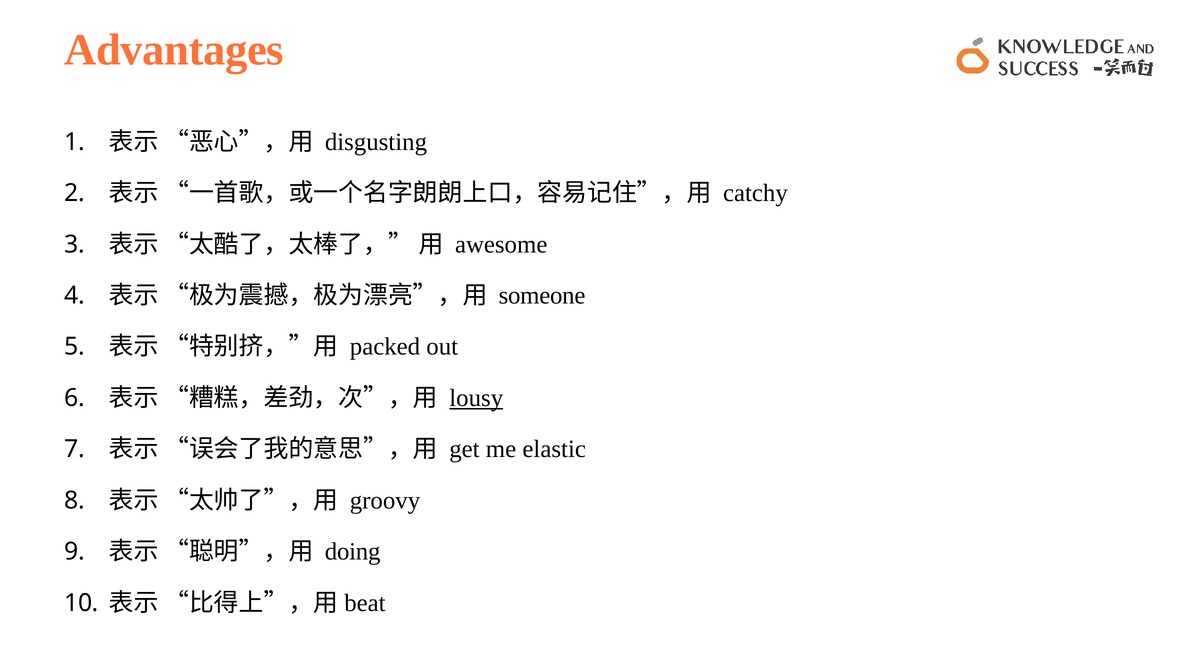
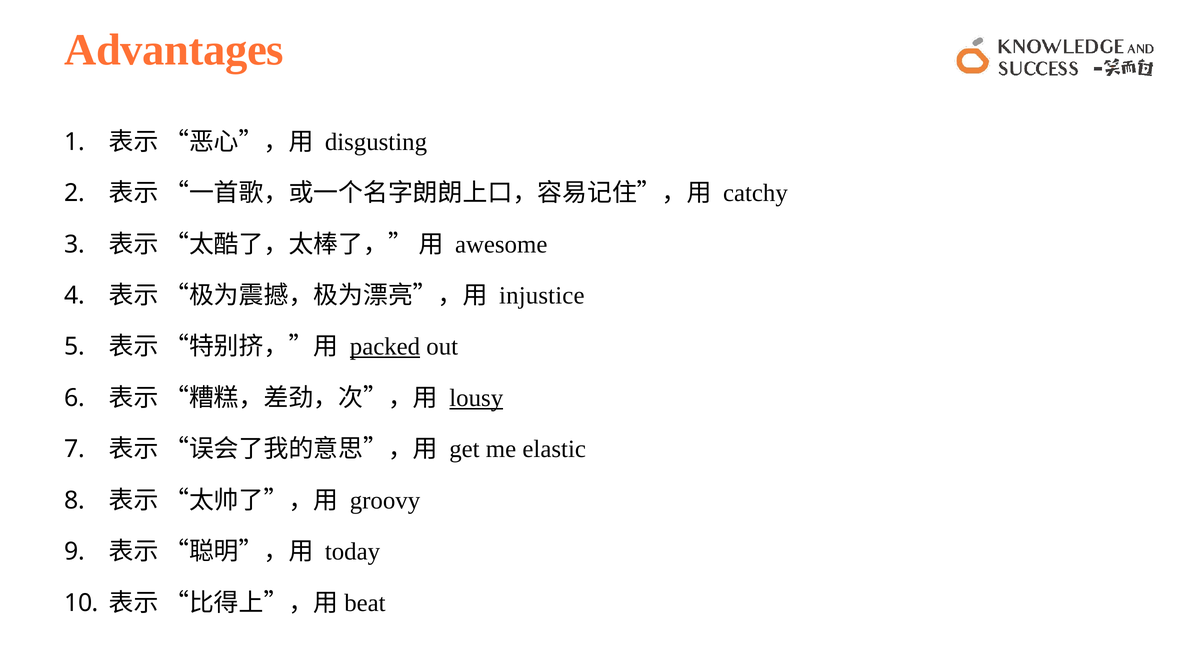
someone: someone -> injustice
packed underline: none -> present
doing: doing -> today
